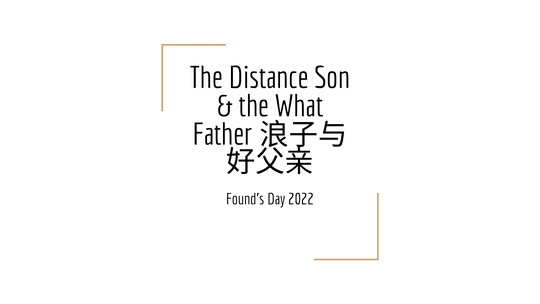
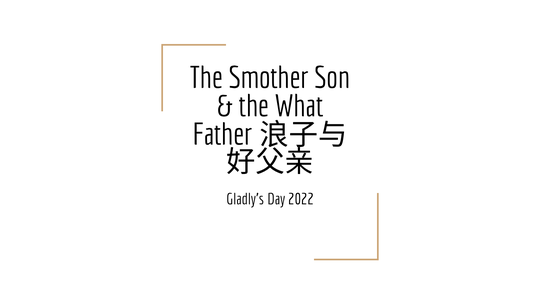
Distance: Distance -> Smother
Found’s: Found’s -> Gladly’s
